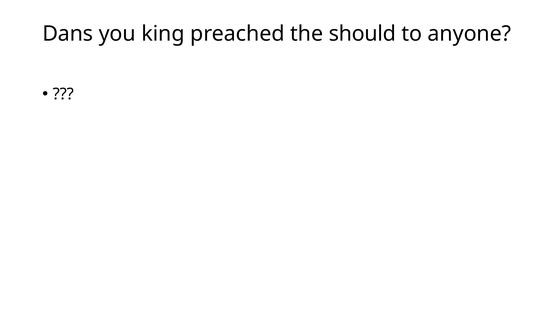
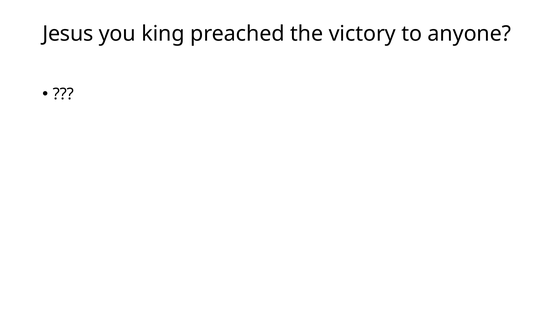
Dans: Dans -> Jesus
should: should -> victory
